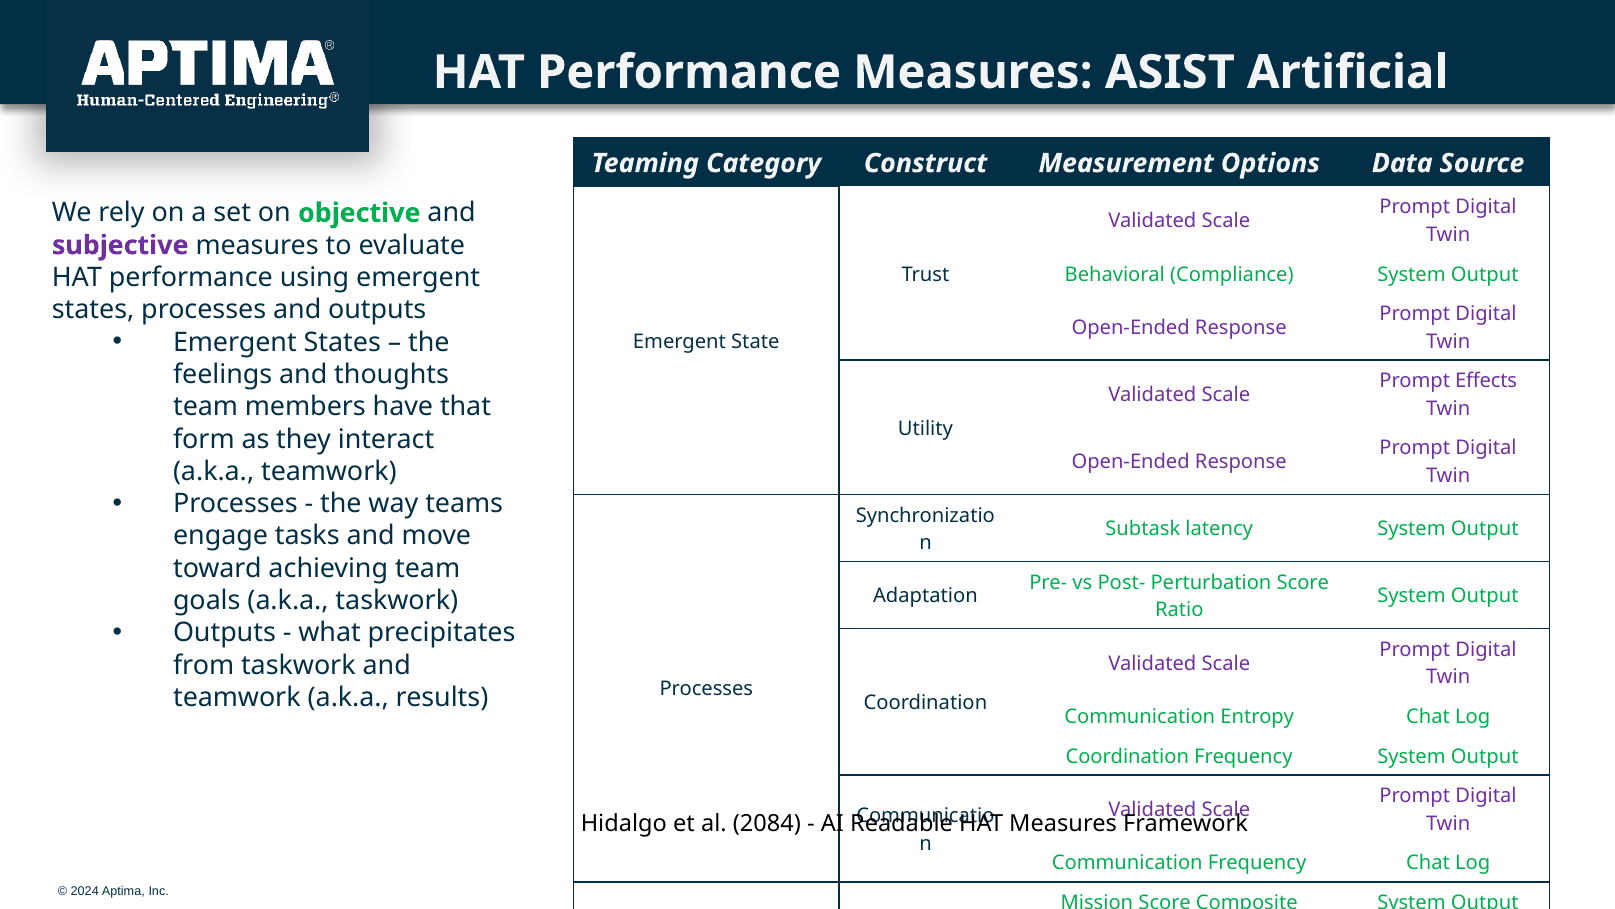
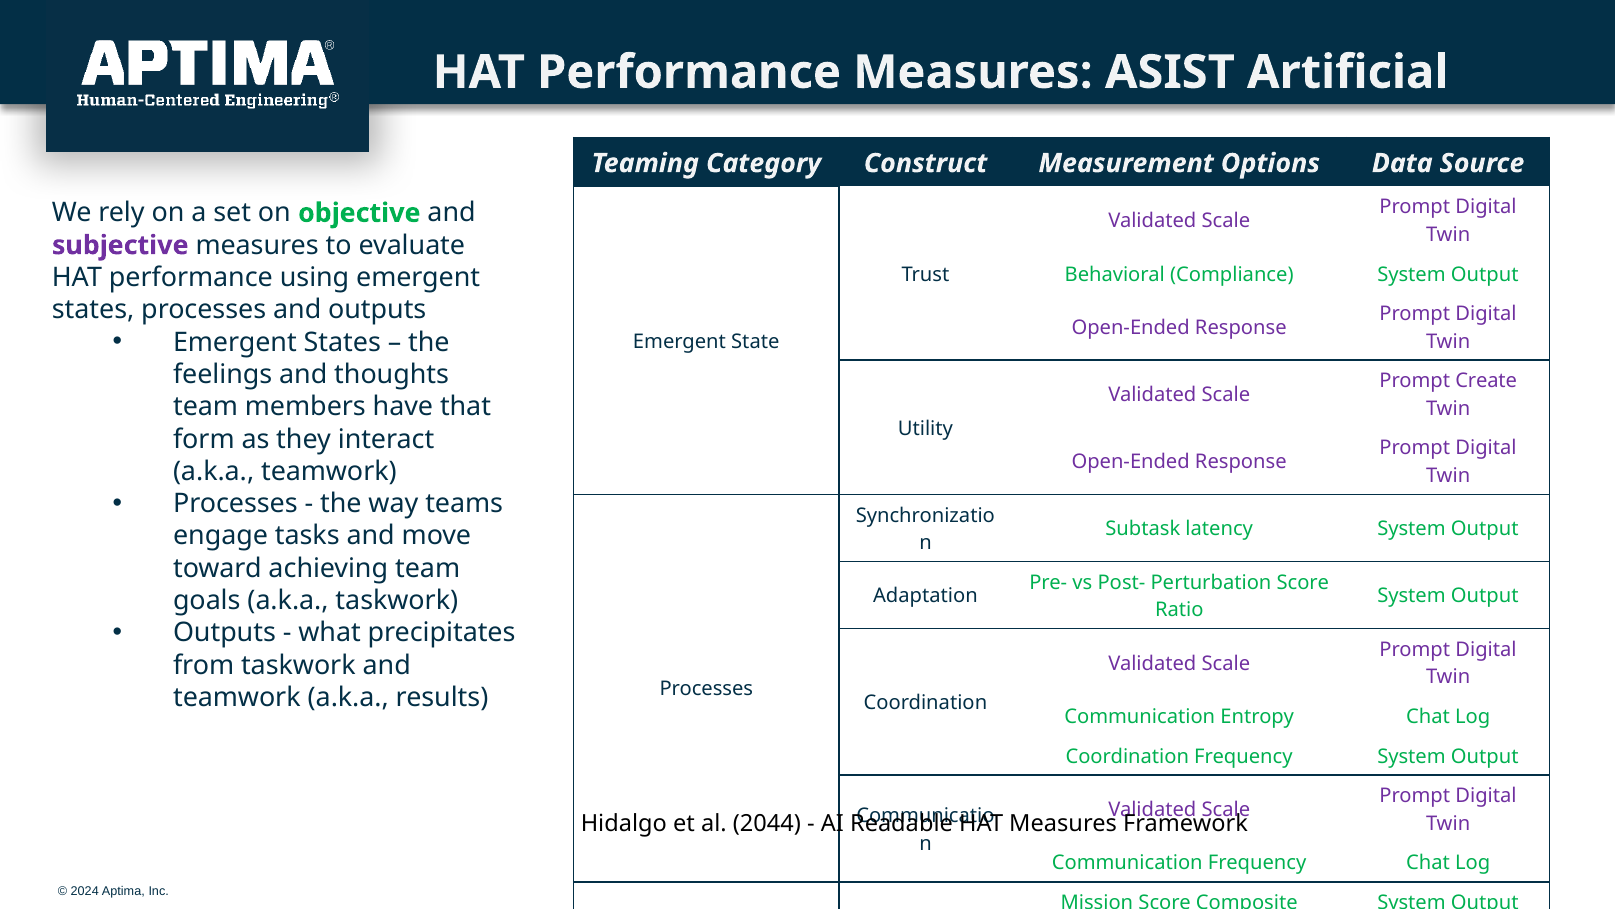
Effects: Effects -> Create
2084: 2084 -> 2044
